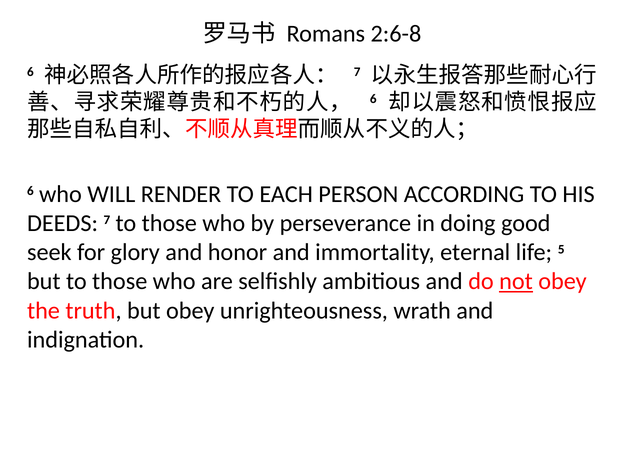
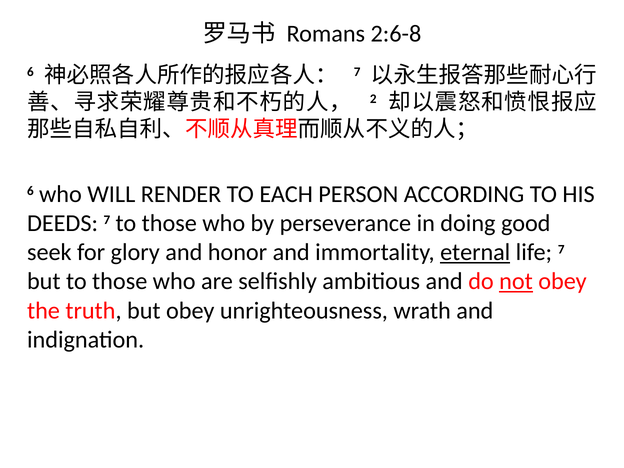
6 at (373, 99): 6 -> 2
eternal underline: none -> present
life 5: 5 -> 7
